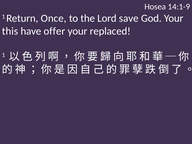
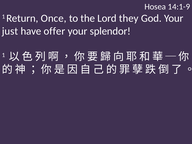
save: save -> they
this: this -> just
replaced: replaced -> splendor
